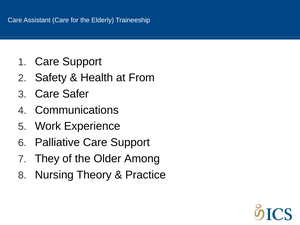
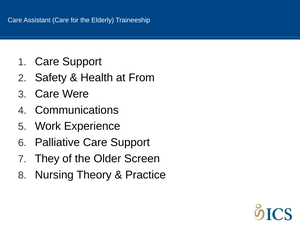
Safer: Safer -> Were
Among: Among -> Screen
